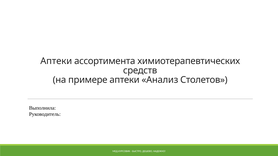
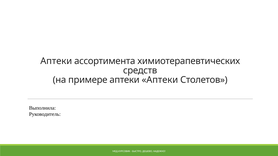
аптеки Анализ: Анализ -> Аптеки
